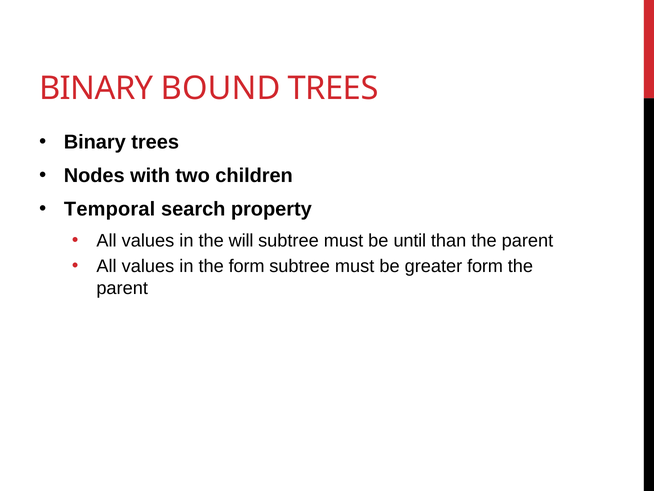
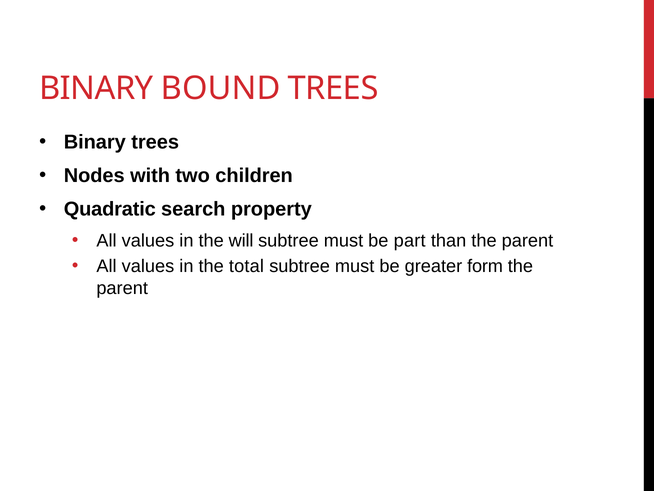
Temporal: Temporal -> Quadratic
until: until -> part
the form: form -> total
